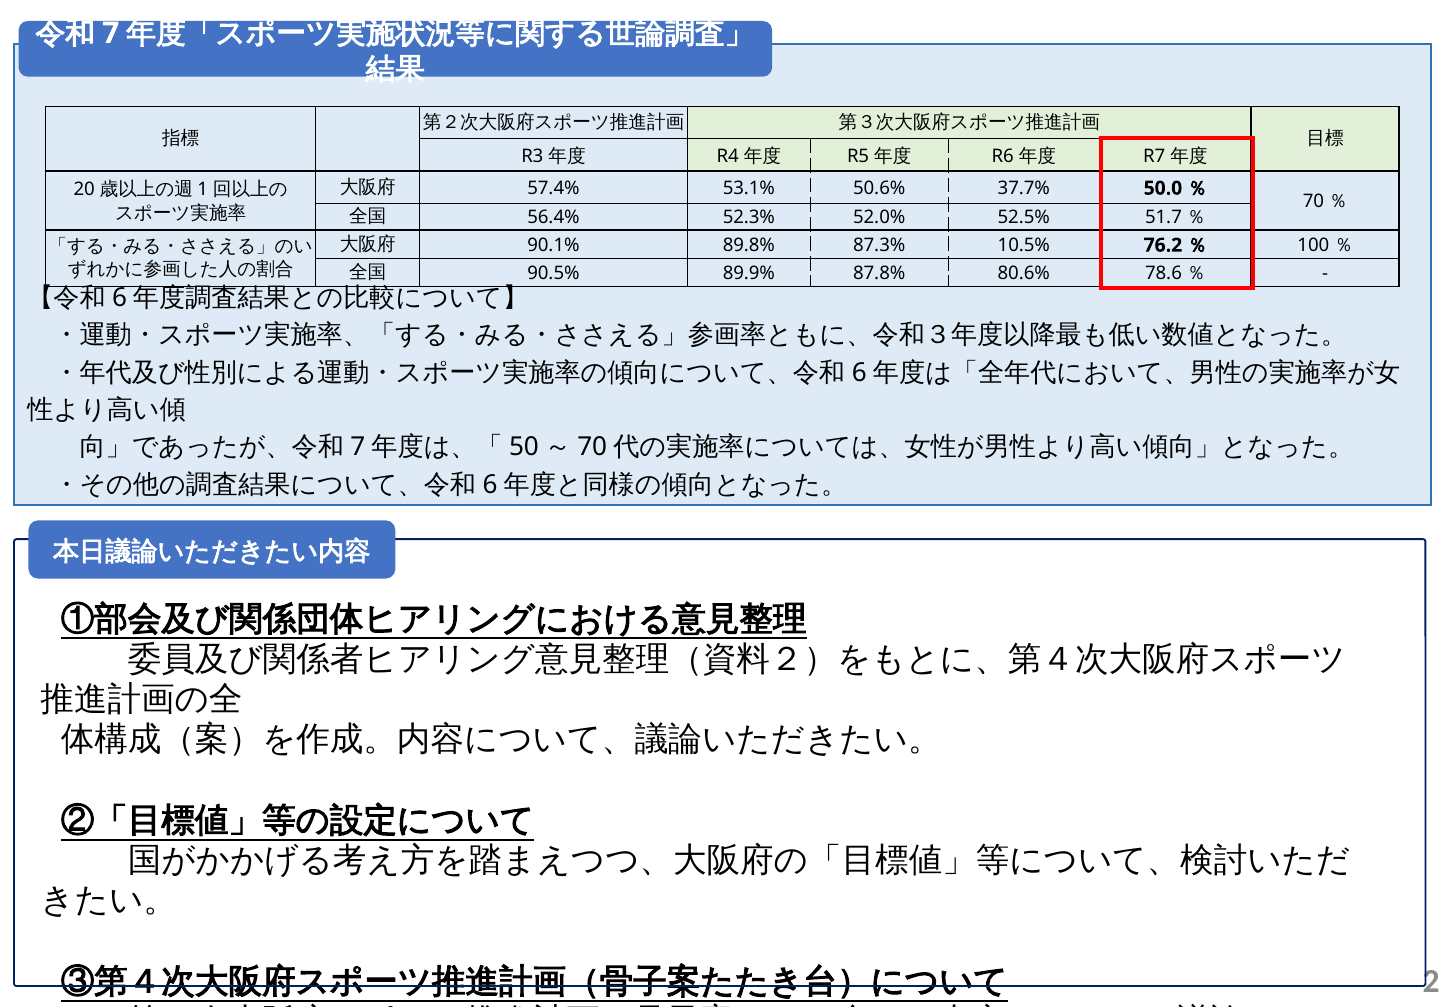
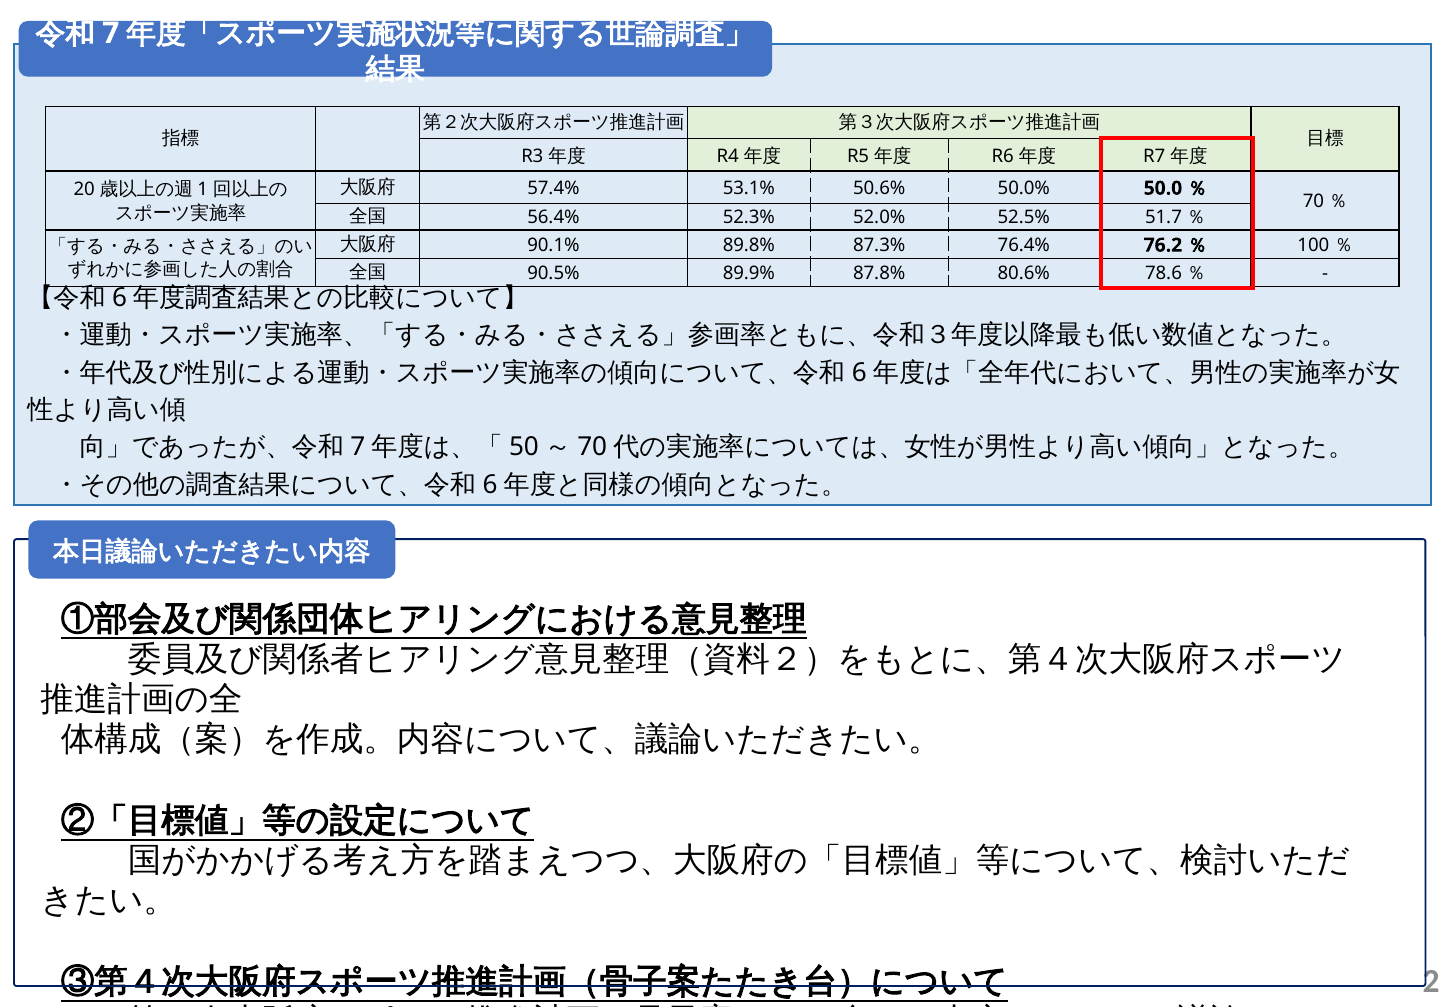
37.7%: 37.7% -> 50.0%
10.5%: 10.5% -> 76.4%
